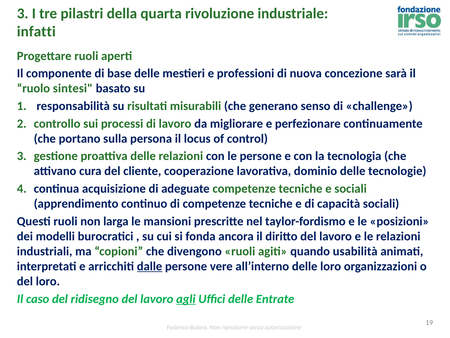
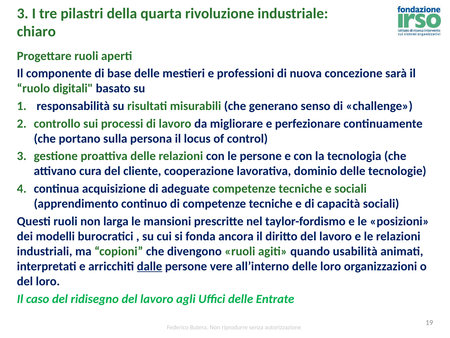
infatti: infatti -> chiaro
sintesi: sintesi -> digitali
agli underline: present -> none
